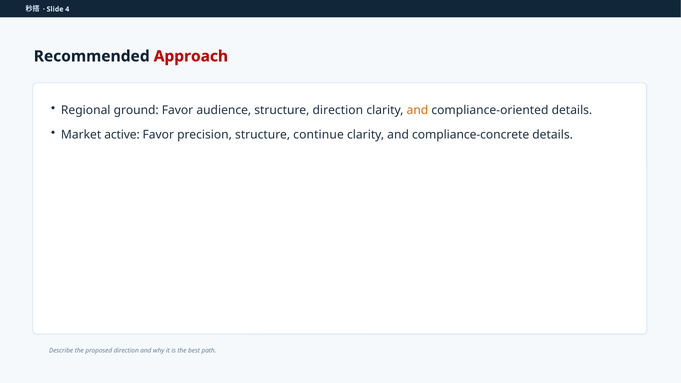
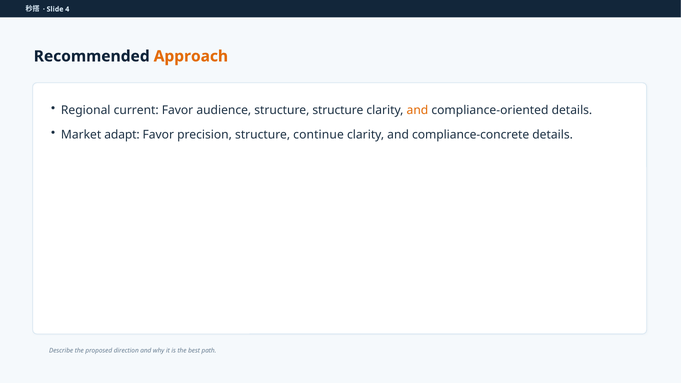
Approach colour: red -> orange
ground: ground -> current
structure direction: direction -> structure
active: active -> adapt
